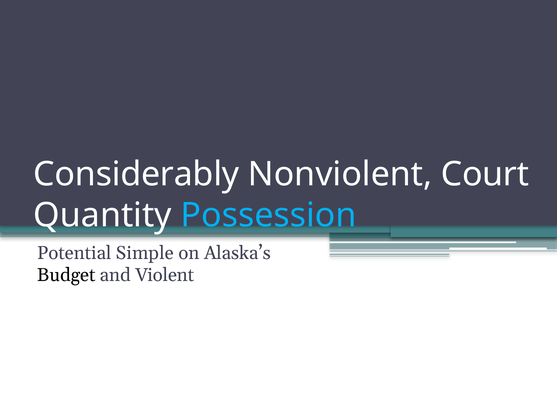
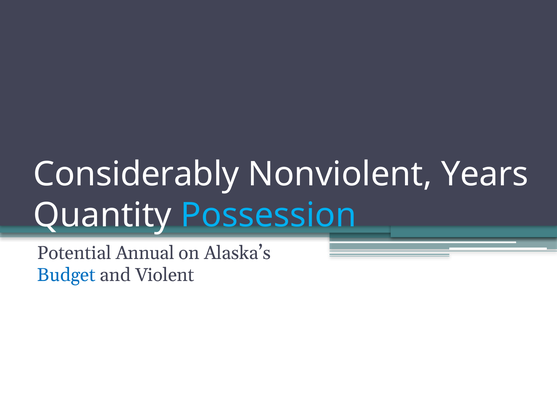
Court: Court -> Years
Simple: Simple -> Annual
Budget colour: black -> blue
